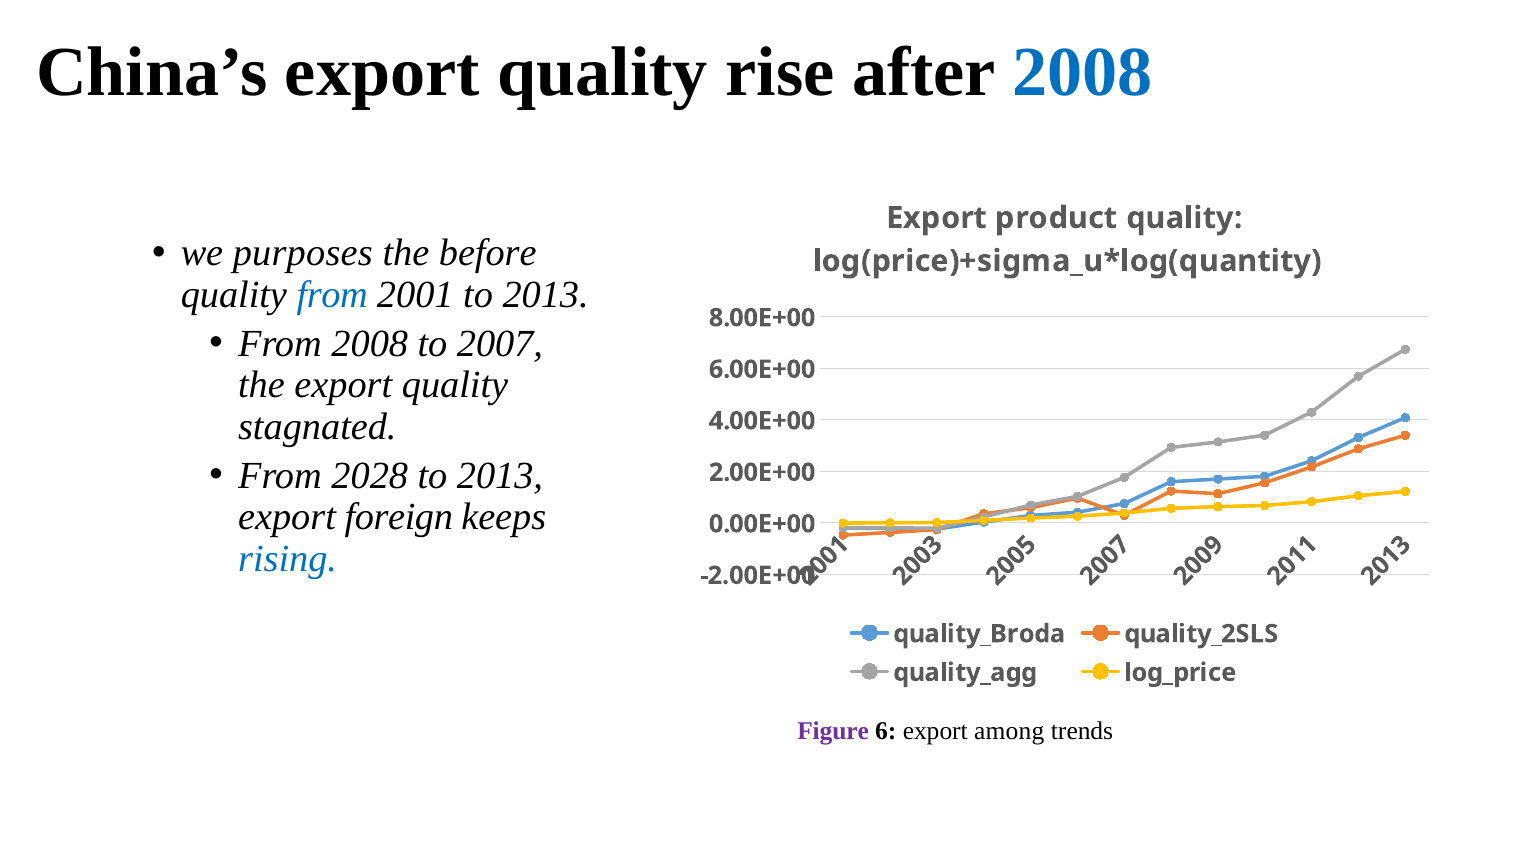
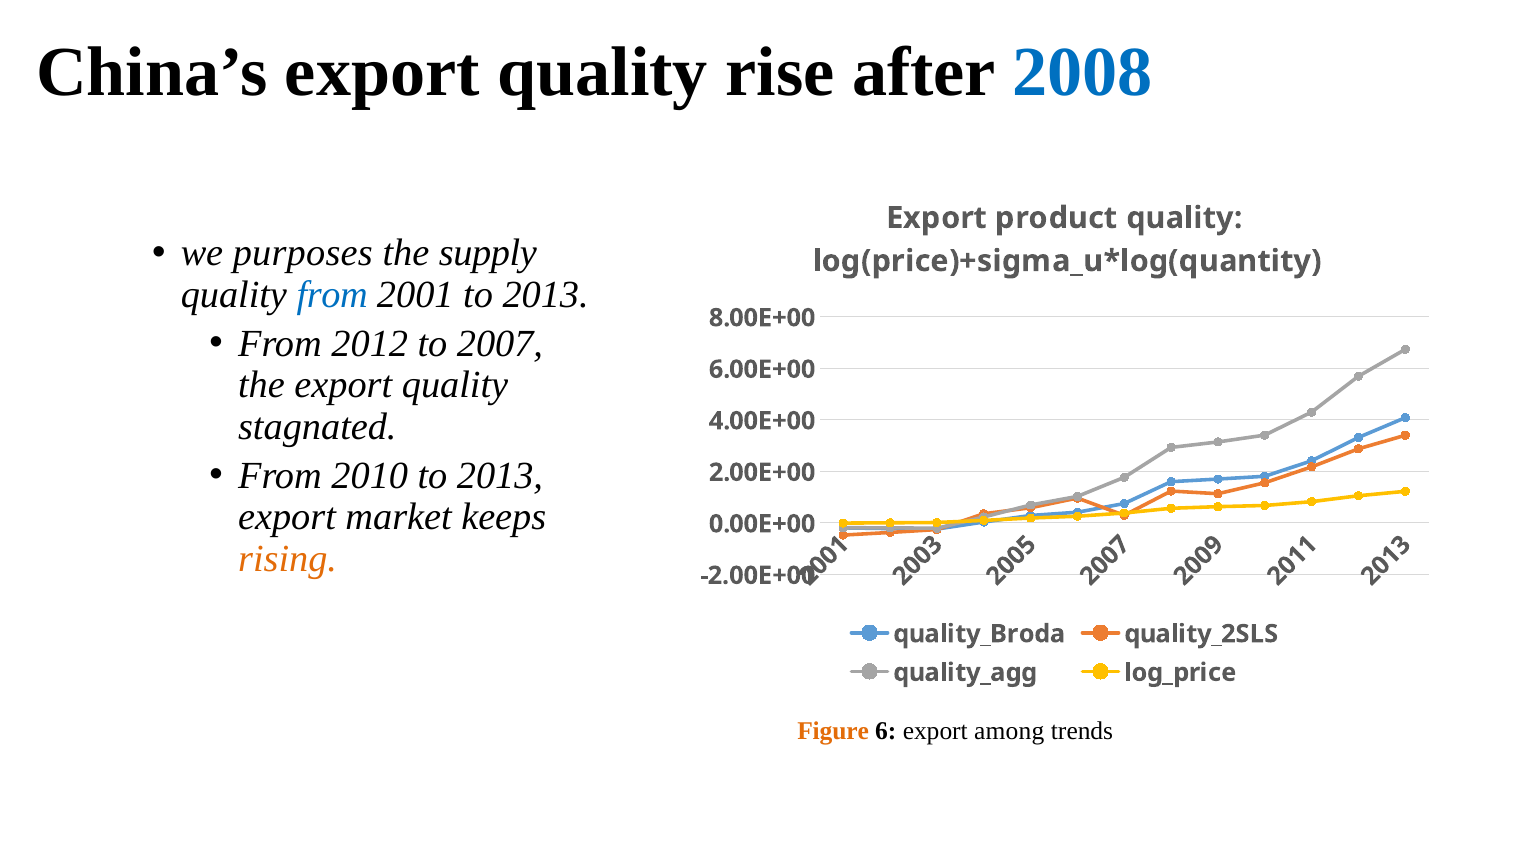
before: before -> supply
From 2008: 2008 -> 2012
2028: 2028 -> 2010
foreign: foreign -> market
rising colour: blue -> orange
Figure colour: purple -> orange
